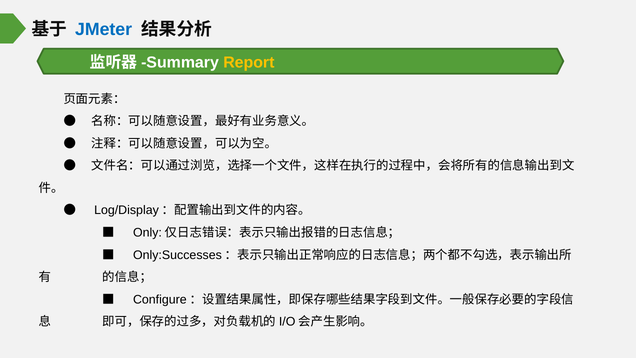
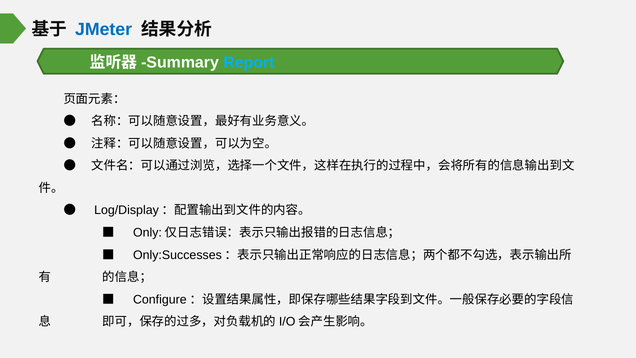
Report colour: yellow -> light blue
